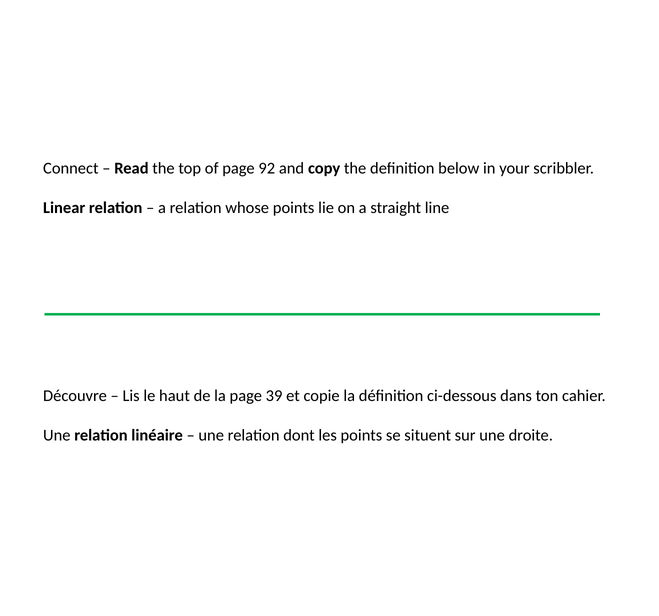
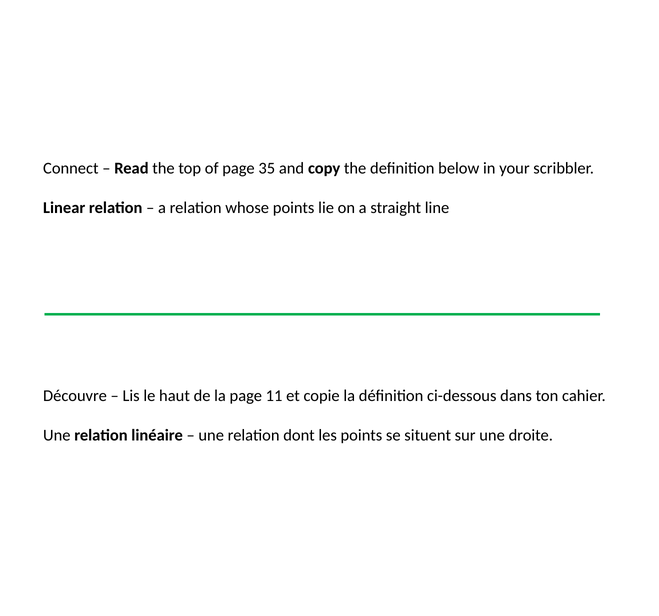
92: 92 -> 35
39: 39 -> 11
